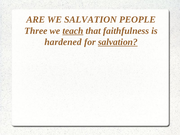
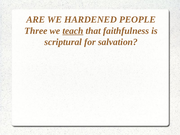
WE SALVATION: SALVATION -> HARDENED
hardened: hardened -> scriptural
salvation at (118, 42) underline: present -> none
